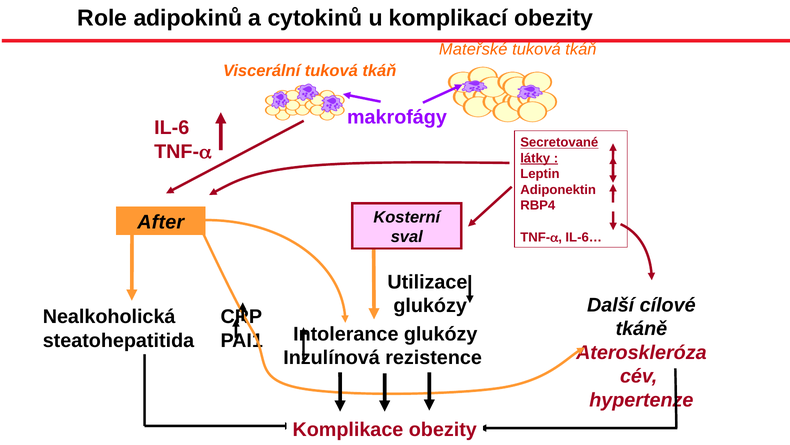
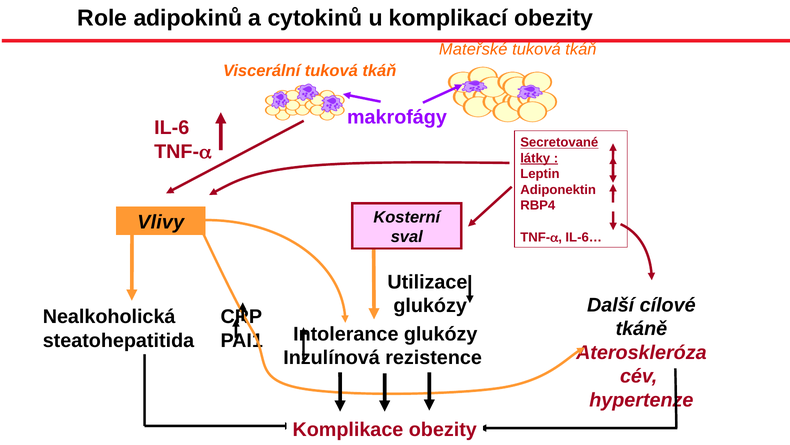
After: After -> Vlivy
